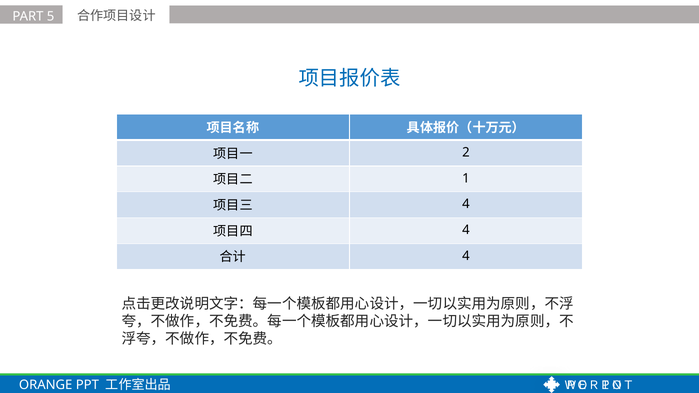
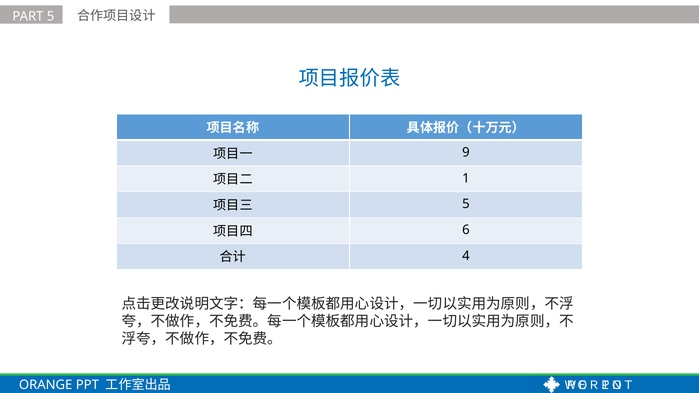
2: 2 -> 9
4 at (466, 204): 4 -> 5
4 at (466, 230): 4 -> 6
